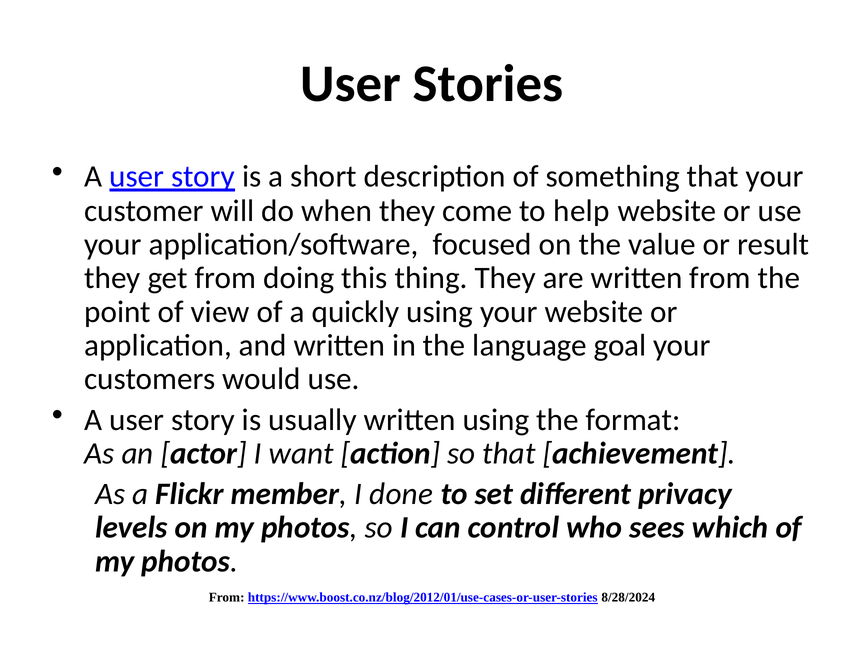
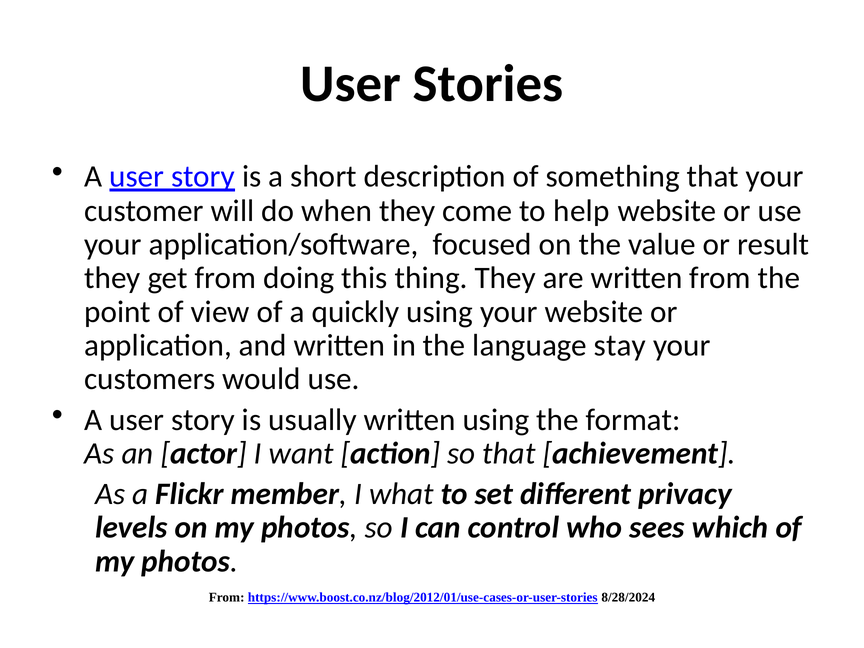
goal: goal -> stay
done: done -> what
